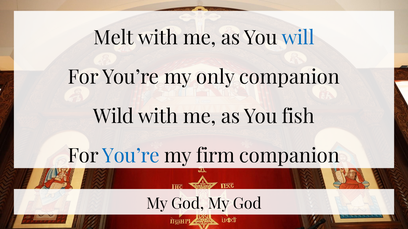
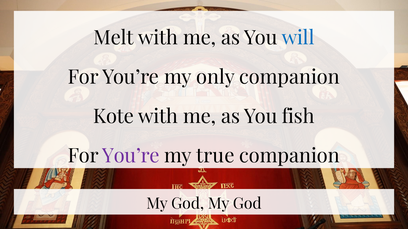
Wild: Wild -> Kote
You’re at (131, 156) colour: blue -> purple
firm: firm -> true
